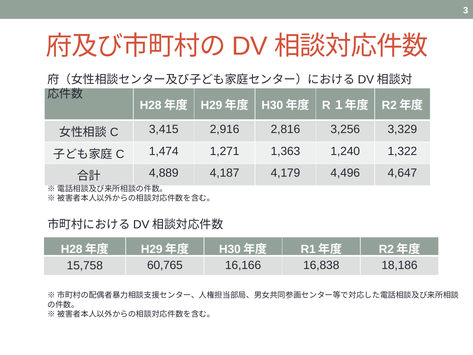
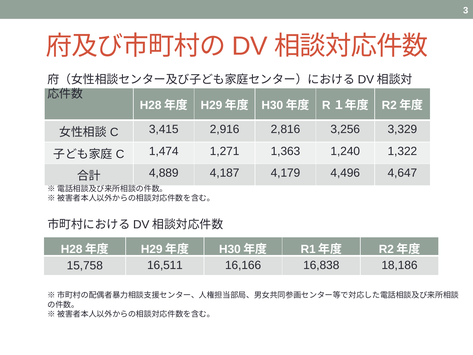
60,765: 60,765 -> 16,511
